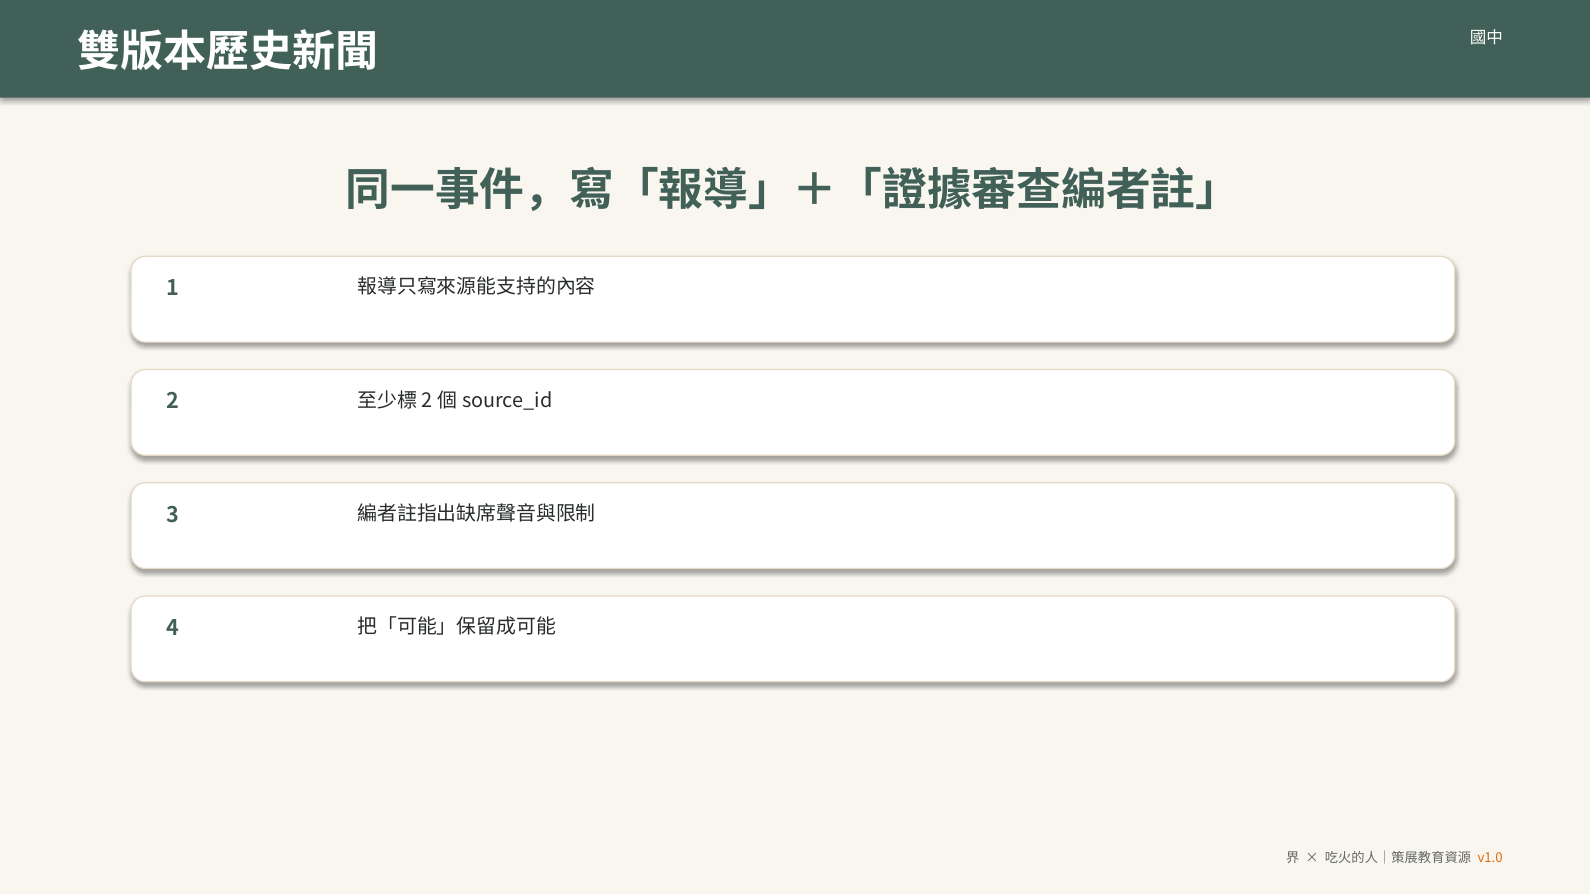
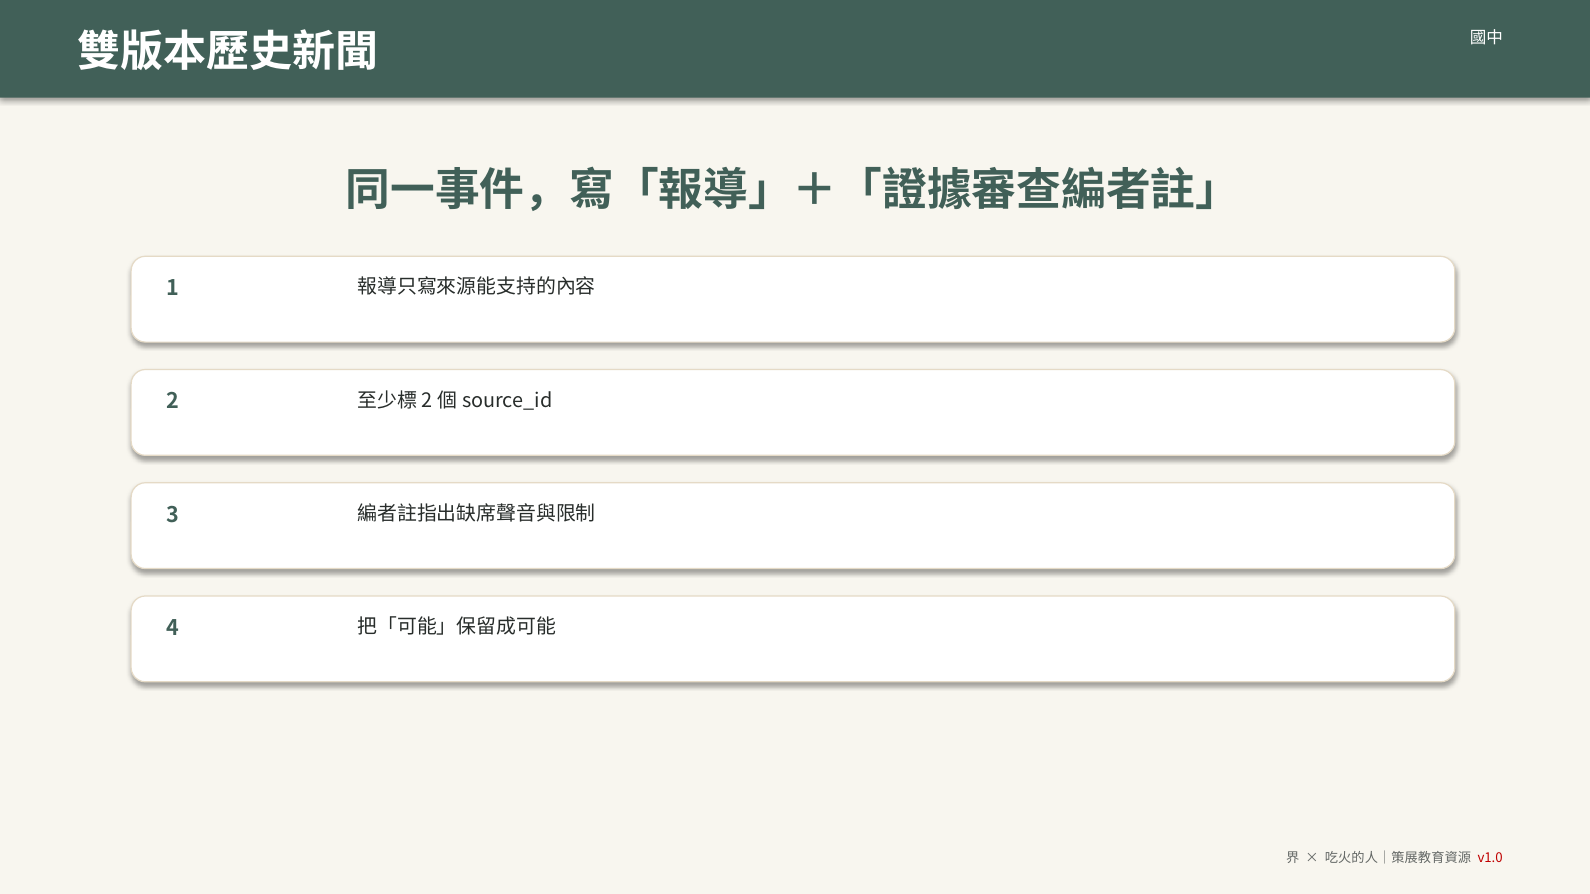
v1.0 colour: orange -> red
